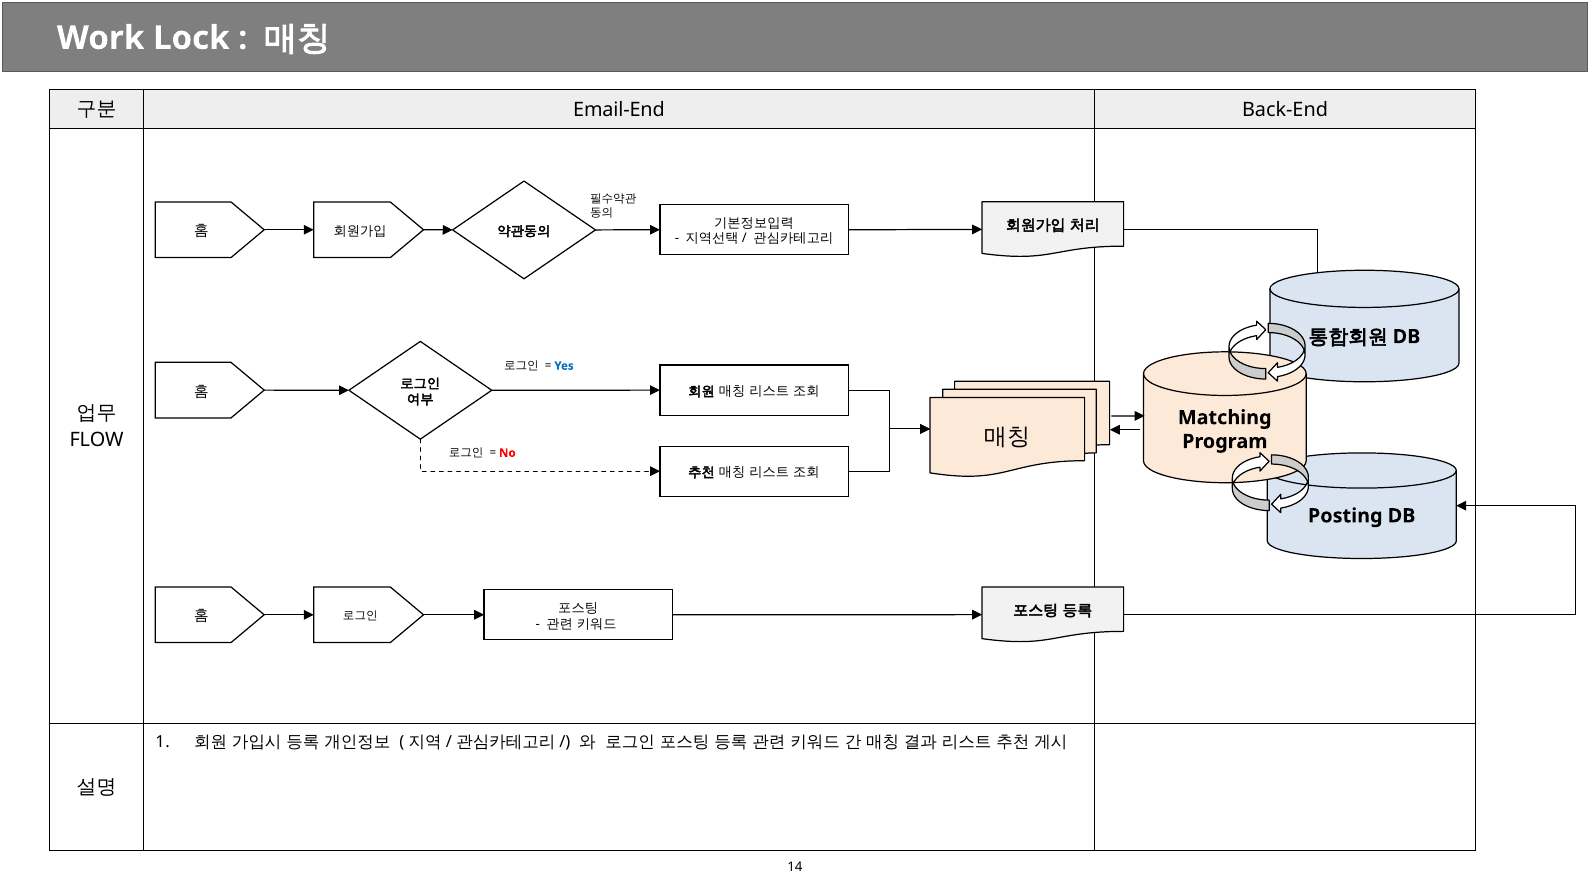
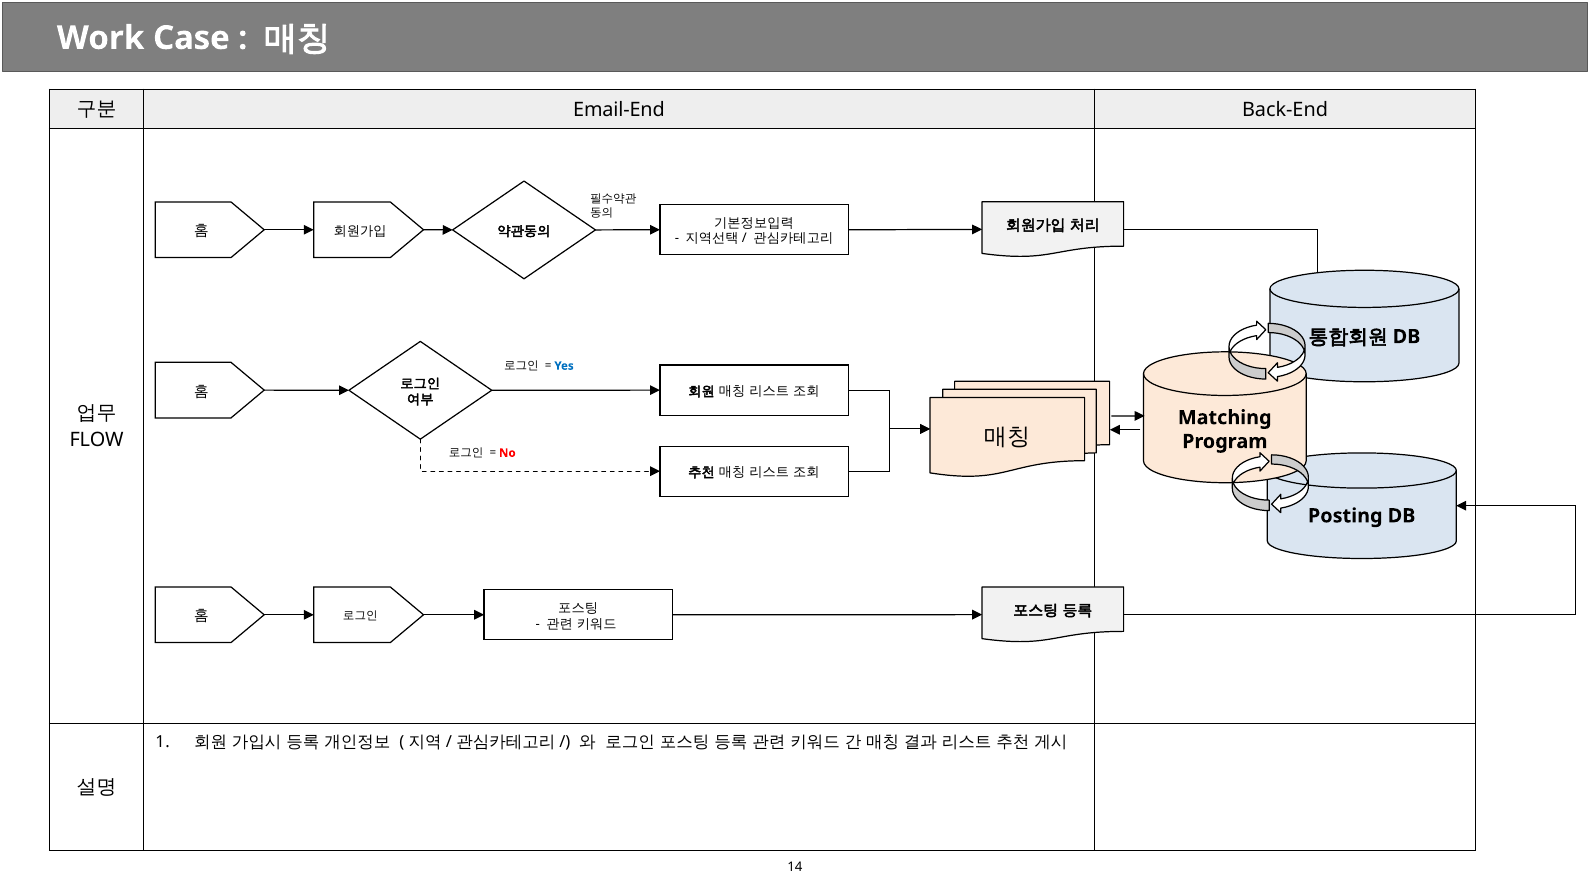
Lock: Lock -> Case
